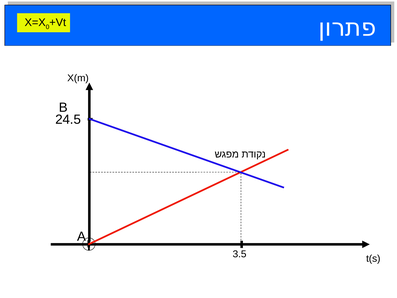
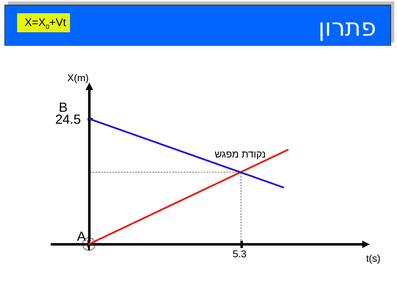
3.5: 3.5 -> 5.3
